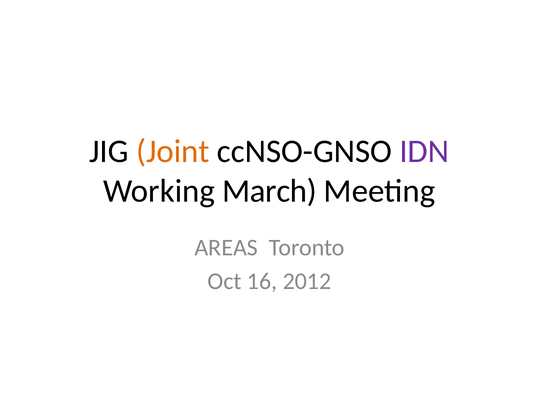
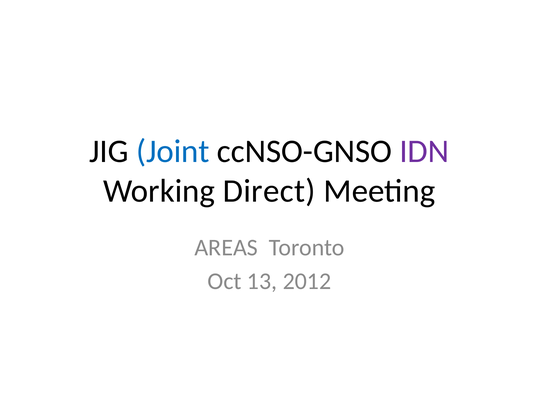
Joint colour: orange -> blue
March: March -> Direct
16: 16 -> 13
